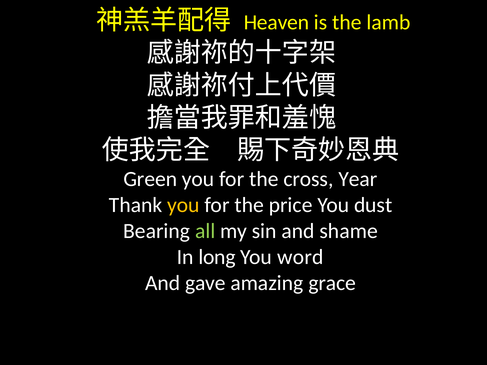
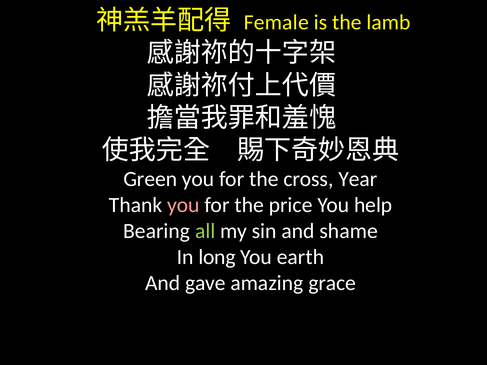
Heaven: Heaven -> Female
you at (183, 205) colour: yellow -> pink
dust: dust -> help
word: word -> earth
